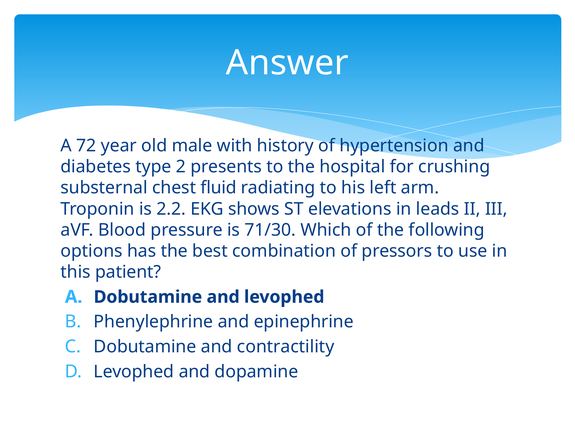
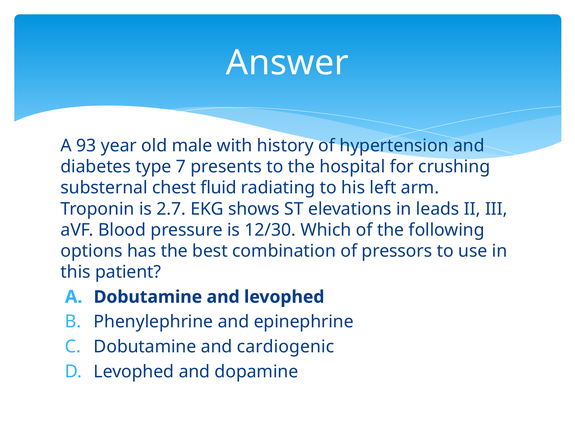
72: 72 -> 93
2: 2 -> 7
2.2: 2.2 -> 2.7
71/30: 71/30 -> 12/30
contractility: contractility -> cardiogenic
